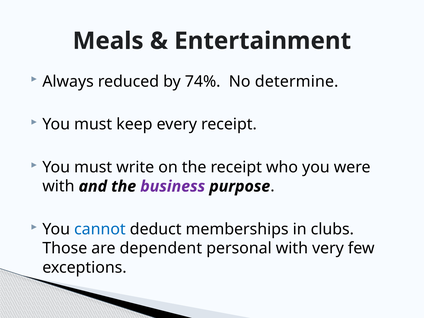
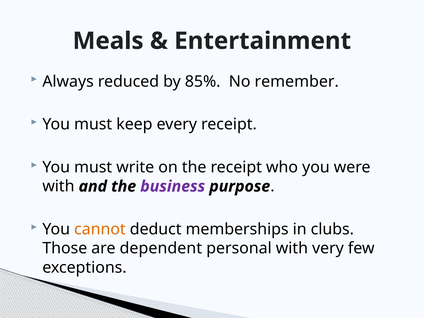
74%: 74% -> 85%
determine: determine -> remember
cannot colour: blue -> orange
